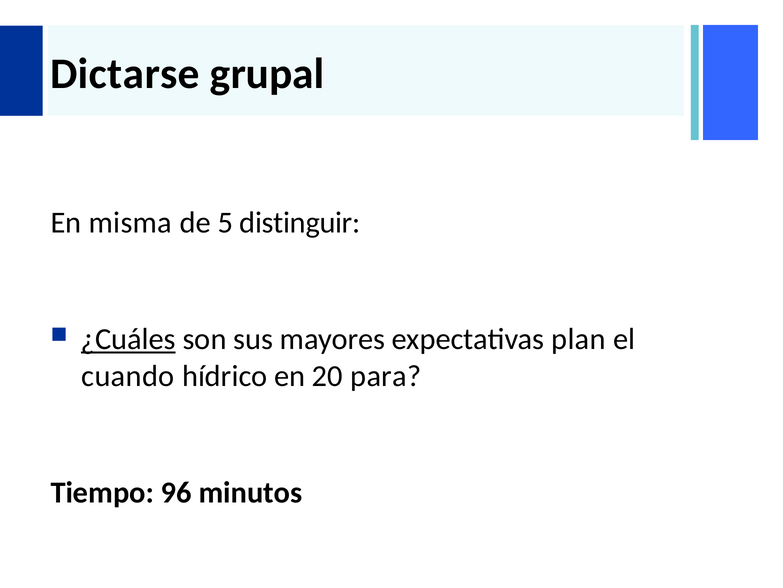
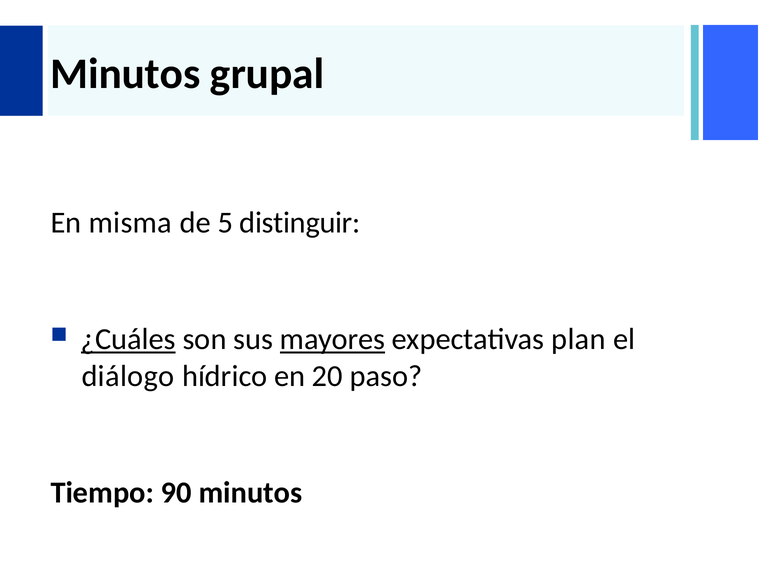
Dictarse at (125, 74): Dictarse -> Minutos
mayores underline: none -> present
cuando: cuando -> diálogo
para: para -> paso
96: 96 -> 90
